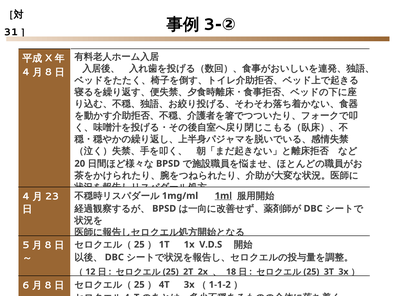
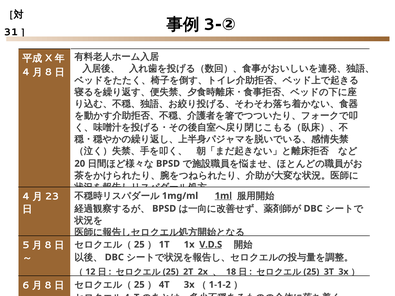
V.D.S underline: none -> present
